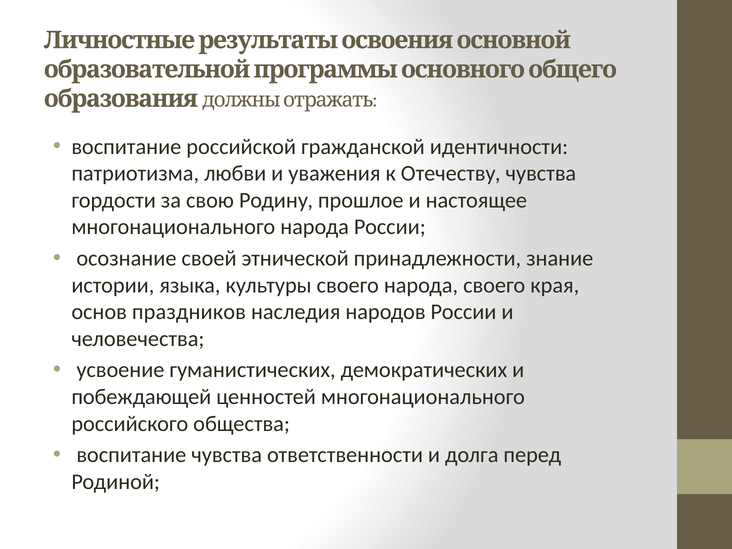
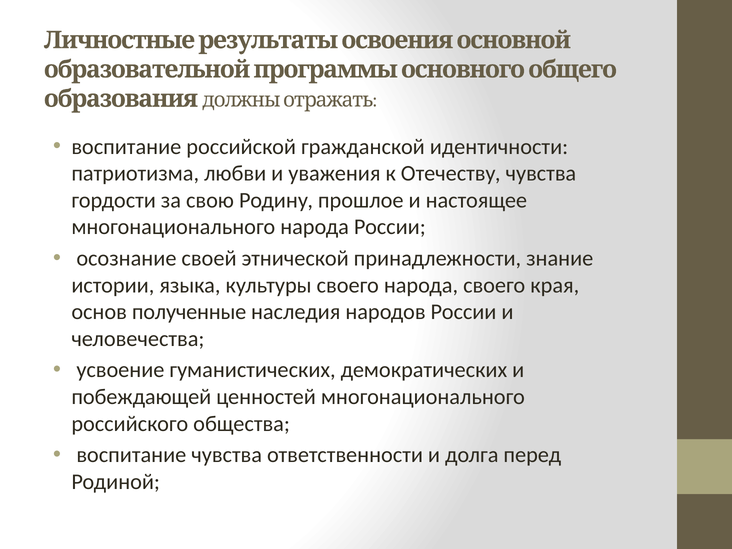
праздников: праздников -> полученные
